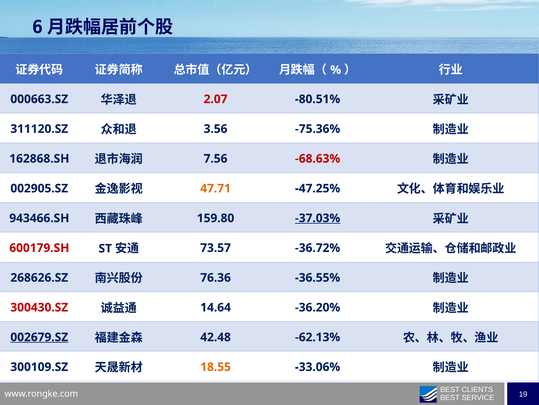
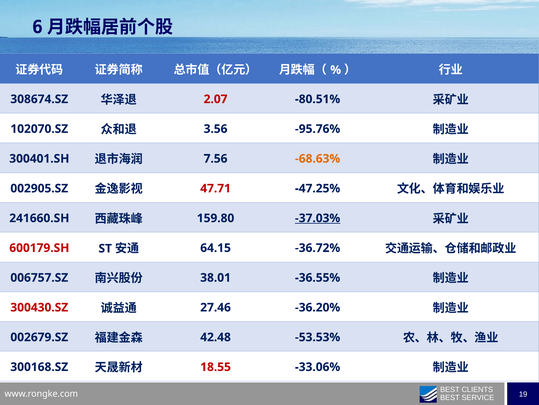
000663.SZ: 000663.SZ -> 308674.SZ
311120.SZ: 311120.SZ -> 102070.SZ
-75.36%: -75.36% -> -95.76%
162868.SH: 162868.SH -> 300401.SH
-68.63% colour: red -> orange
47.71 colour: orange -> red
943466.SH: 943466.SH -> 241660.SH
73.57: 73.57 -> 64.15
268626.SZ: 268626.SZ -> 006757.SZ
76.36: 76.36 -> 38.01
14.64: 14.64 -> 27.46
002679.SZ underline: present -> none
-62.13%: -62.13% -> -53.53%
300109.SZ: 300109.SZ -> 300168.SZ
18.55 colour: orange -> red
